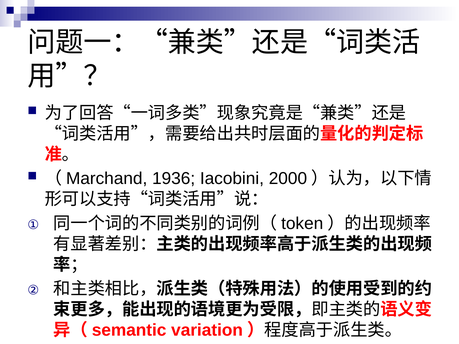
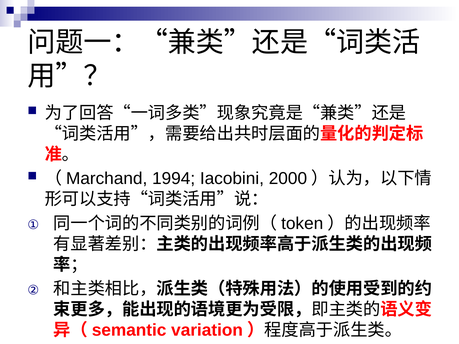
1936: 1936 -> 1994
